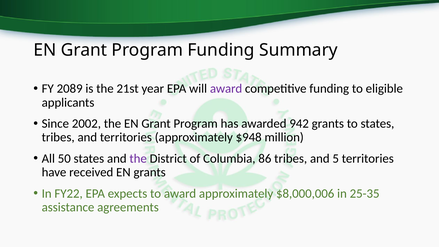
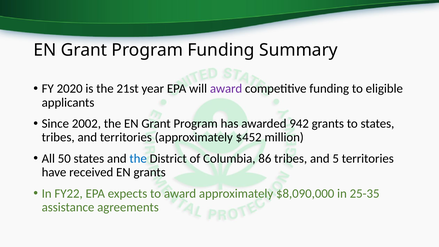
2089: 2089 -> 2020
$948: $948 -> $452
the at (138, 159) colour: purple -> blue
$8,000,006: $8,000,006 -> $8,090,000
